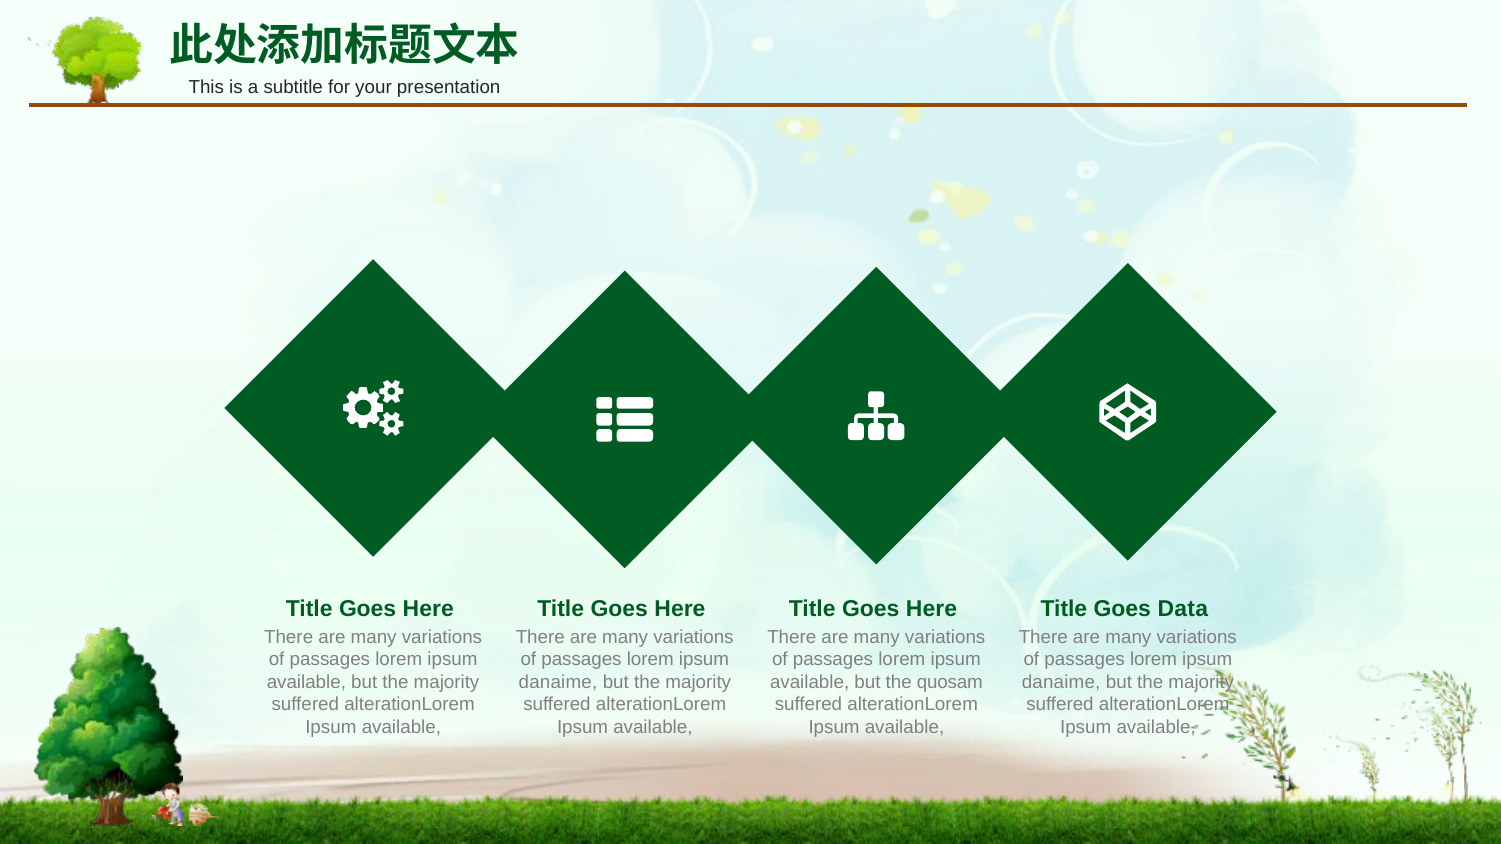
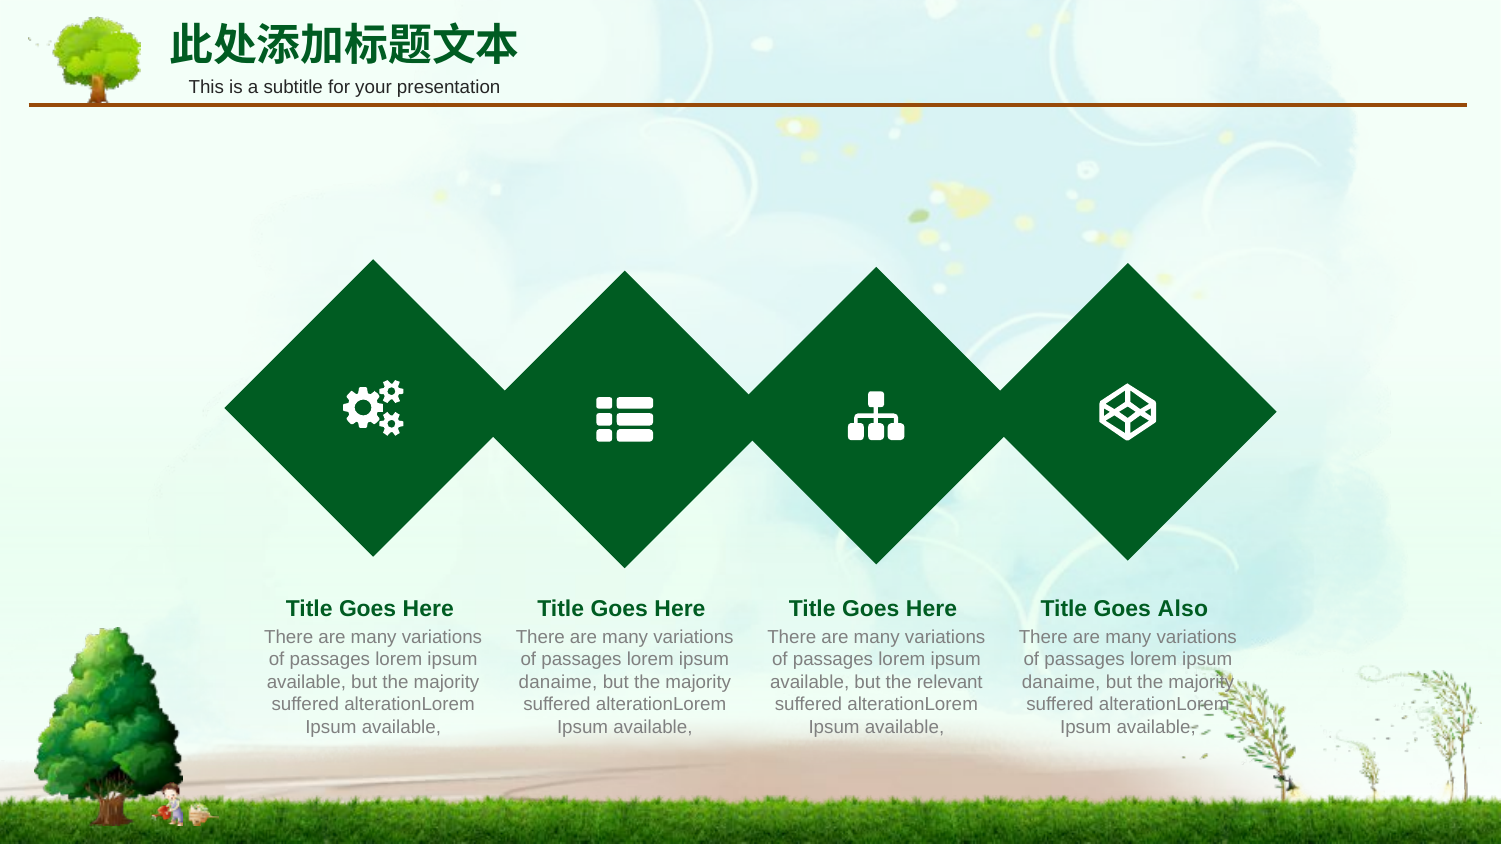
Data: Data -> Also
quosam: quosam -> relevant
